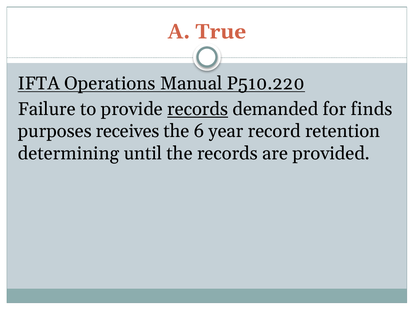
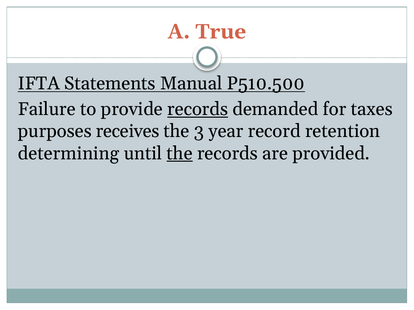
Operations: Operations -> Statements
P510.220: P510.220 -> P510.500
finds: finds -> taxes
6: 6 -> 3
the at (180, 154) underline: none -> present
